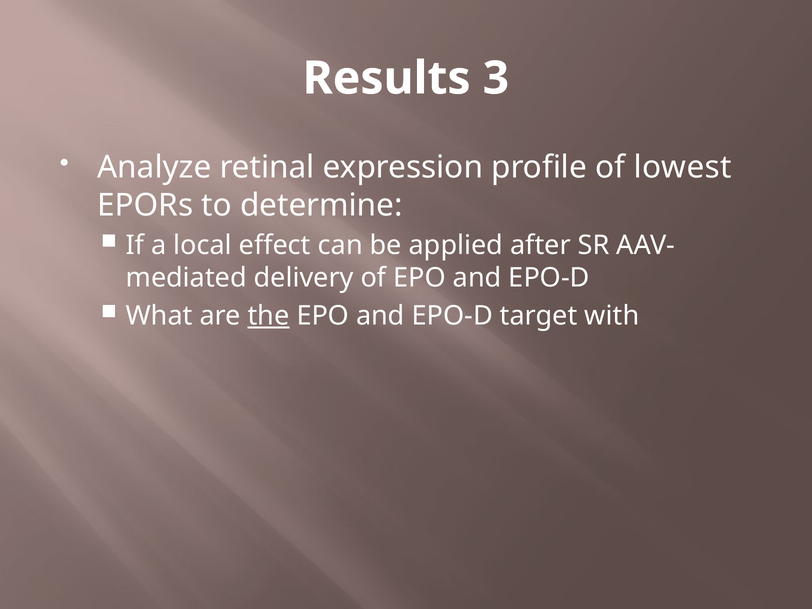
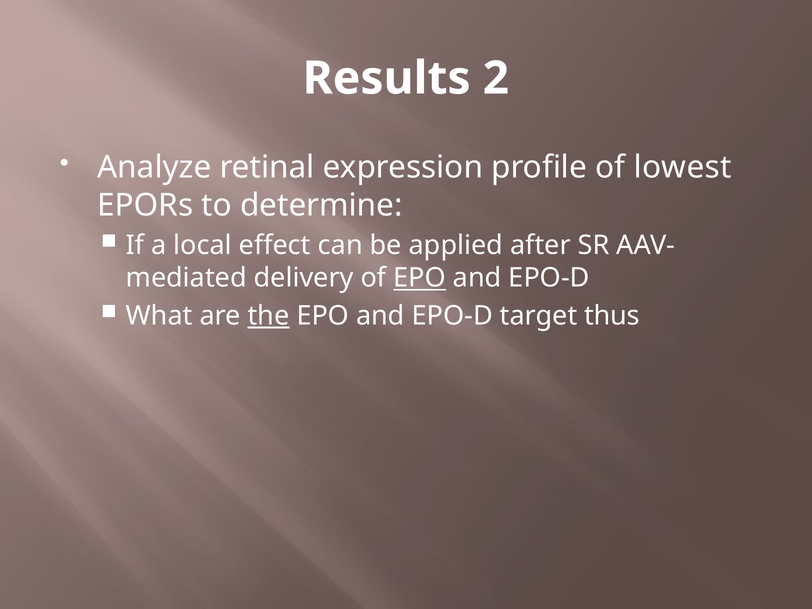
3: 3 -> 2
EPO at (420, 278) underline: none -> present
with: with -> thus
